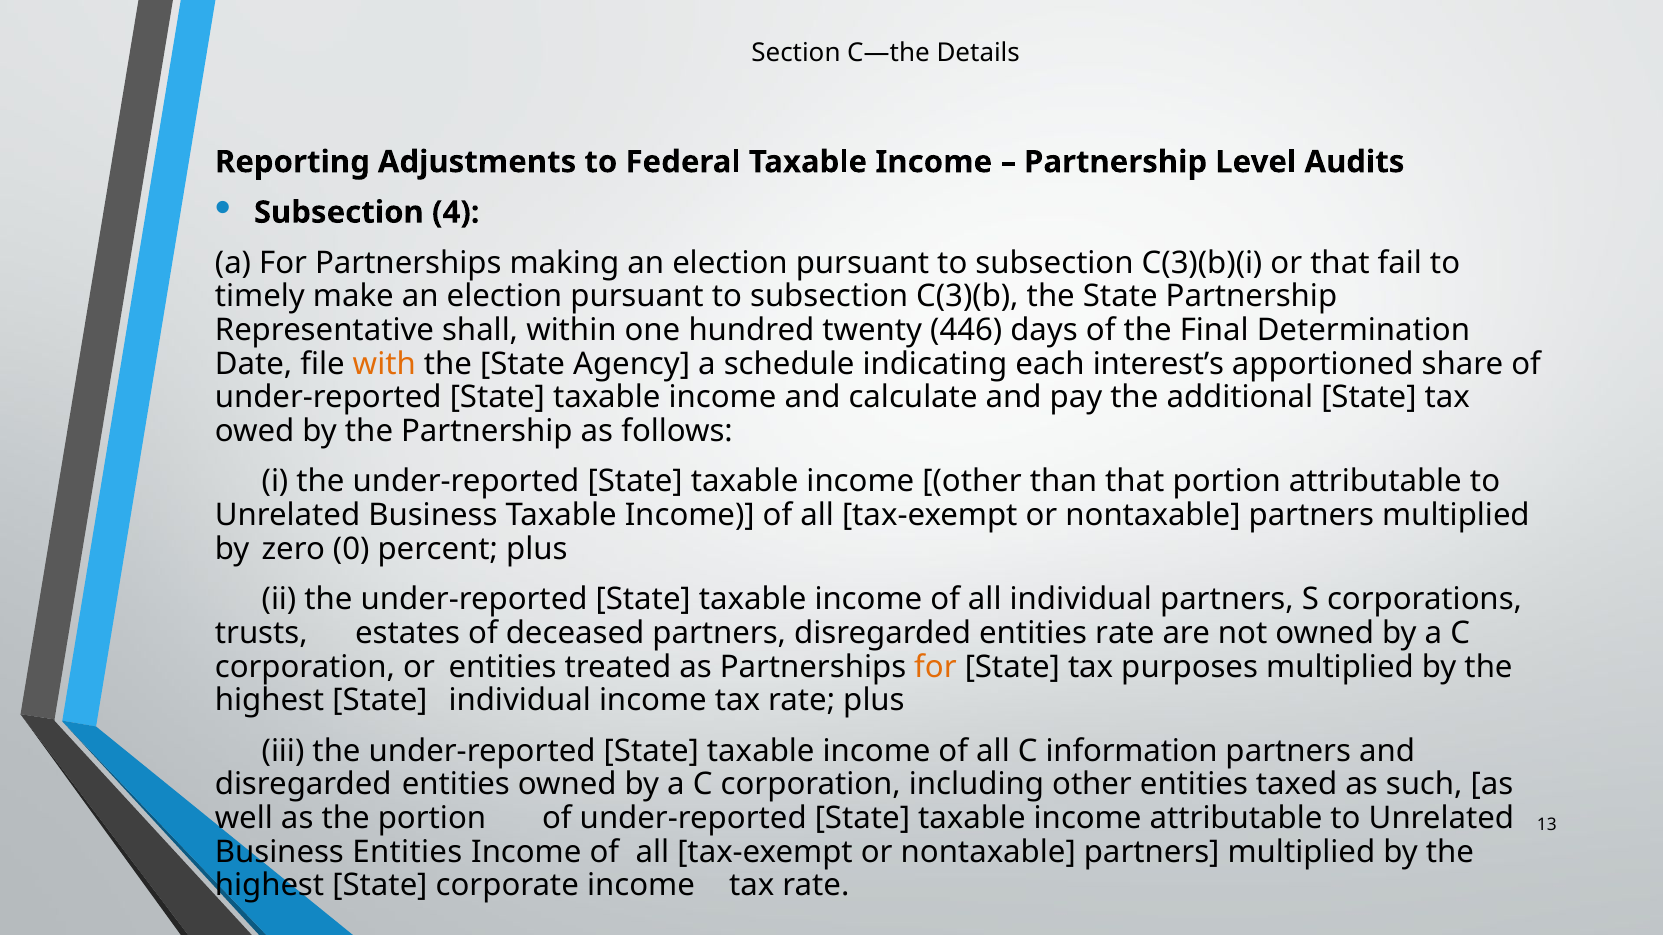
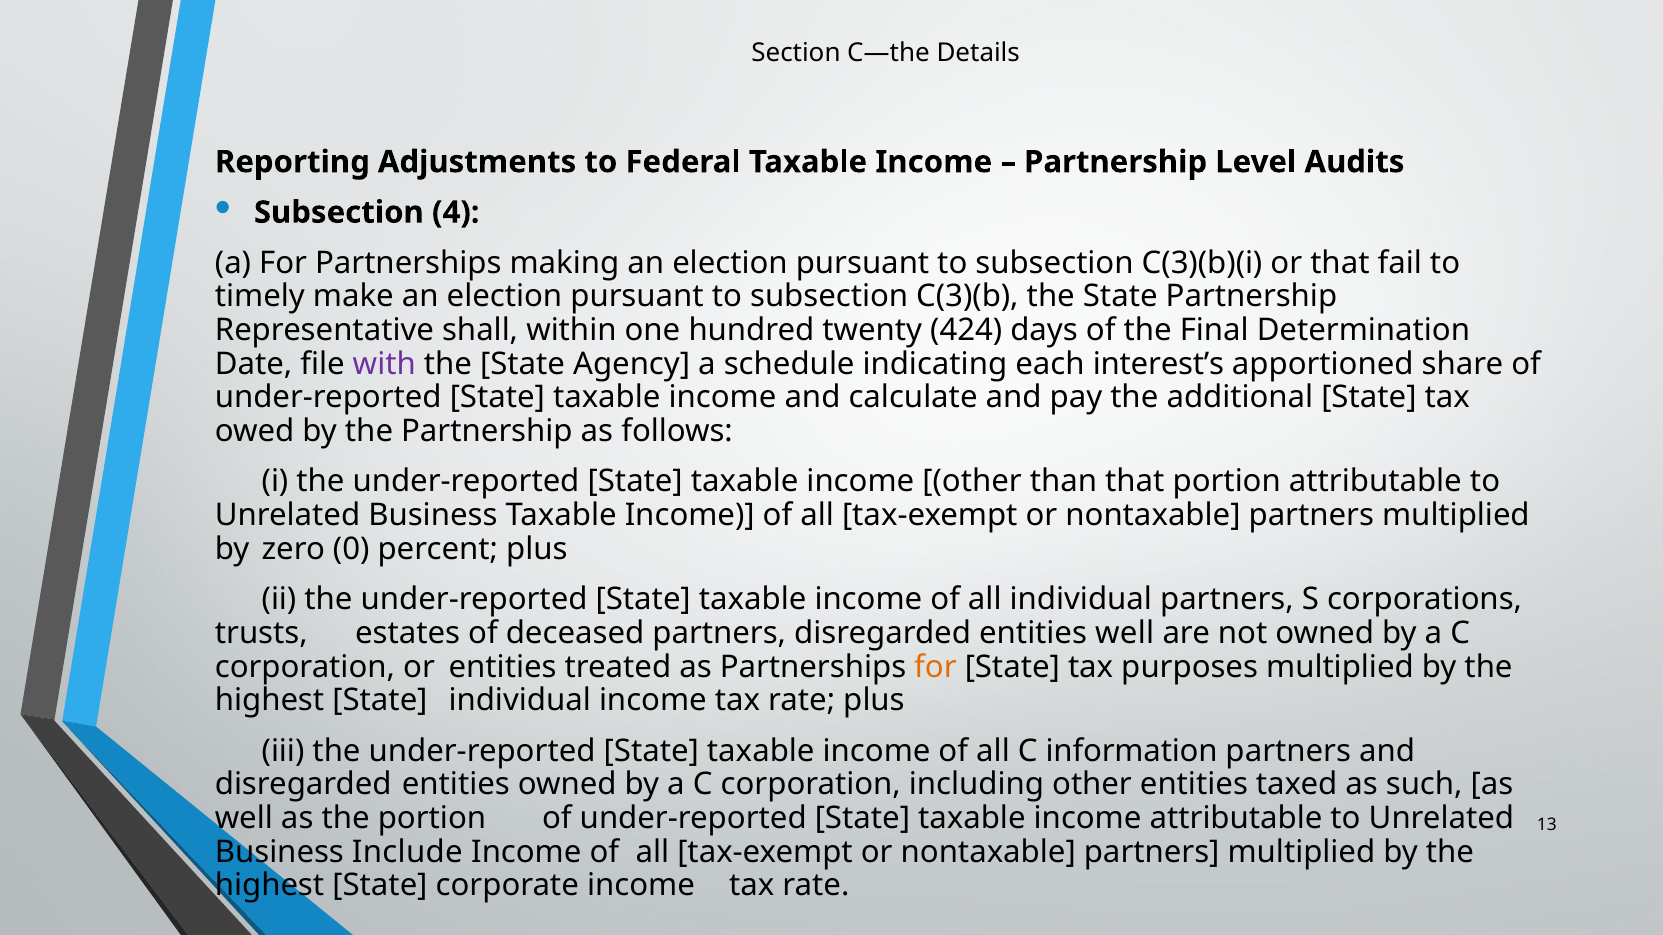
446: 446 -> 424
with colour: orange -> purple
entities rate: rate -> well
Business Entities: Entities -> Include
